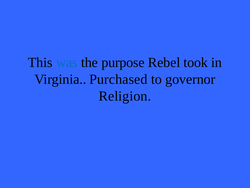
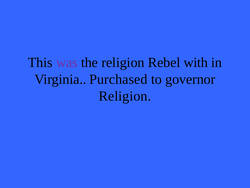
was colour: blue -> purple
the purpose: purpose -> religion
took: took -> with
